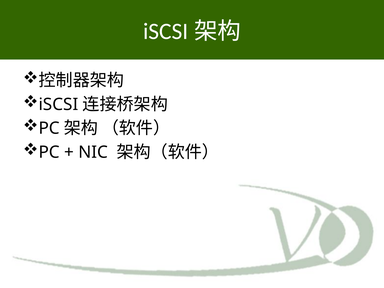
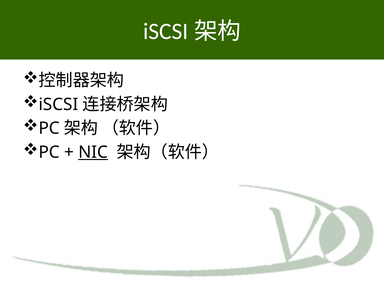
NIC underline: none -> present
